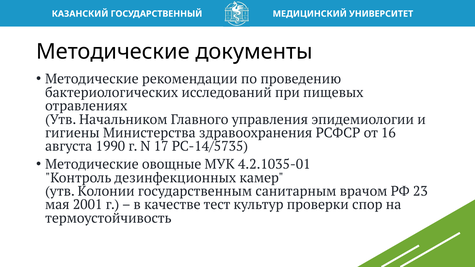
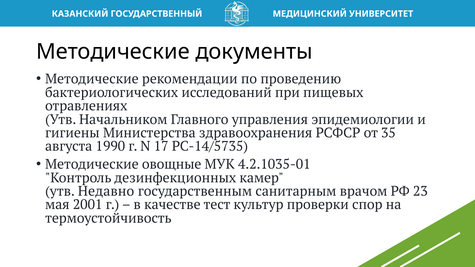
16: 16 -> 35
Колонии: Колонии -> Недавно
